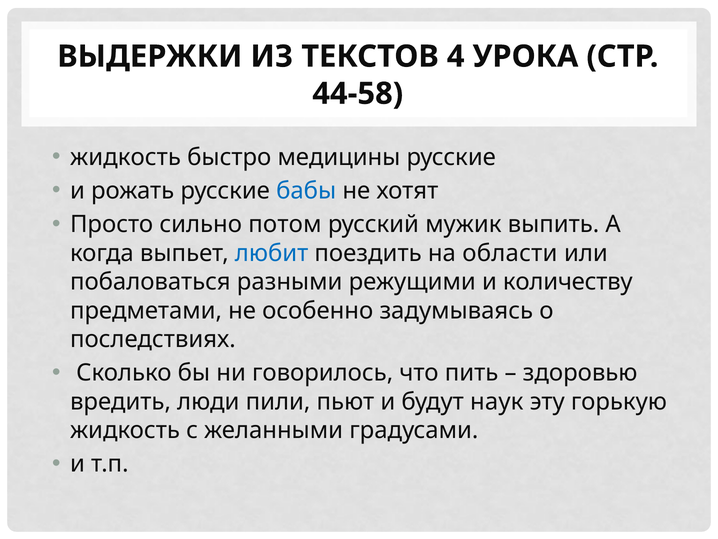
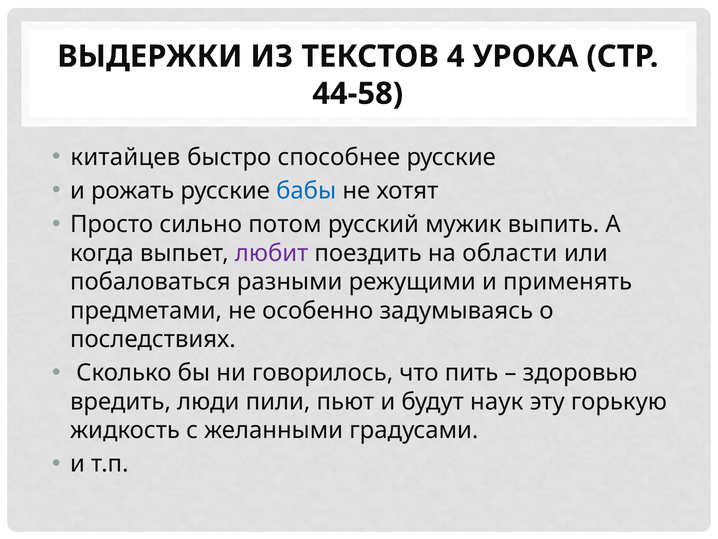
жидкость at (125, 157): жидкость -> китайцев
медицины: медицины -> способнее
любит colour: blue -> purple
количеству: количеству -> применять
